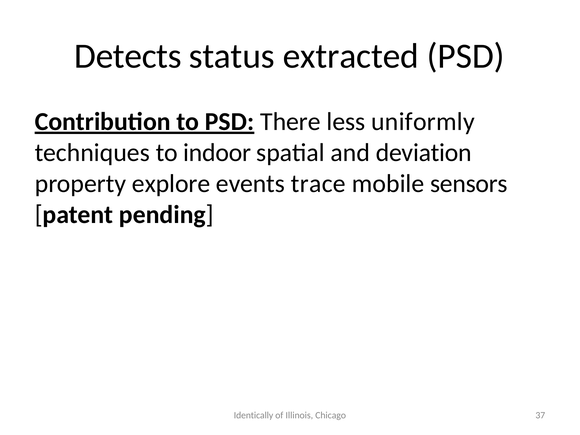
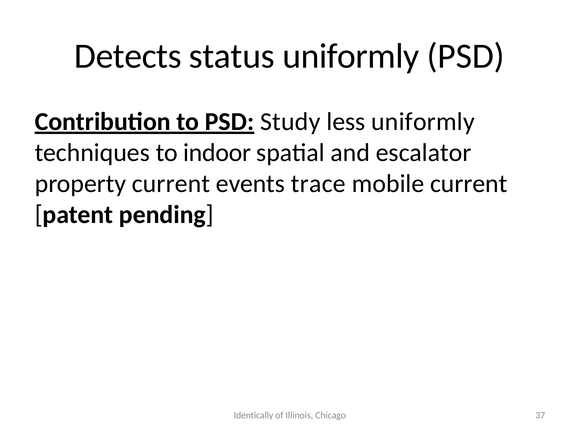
status extracted: extracted -> uniformly
There: There -> Study
deviation: deviation -> escalator
property explore: explore -> current
mobile sensors: sensors -> current
